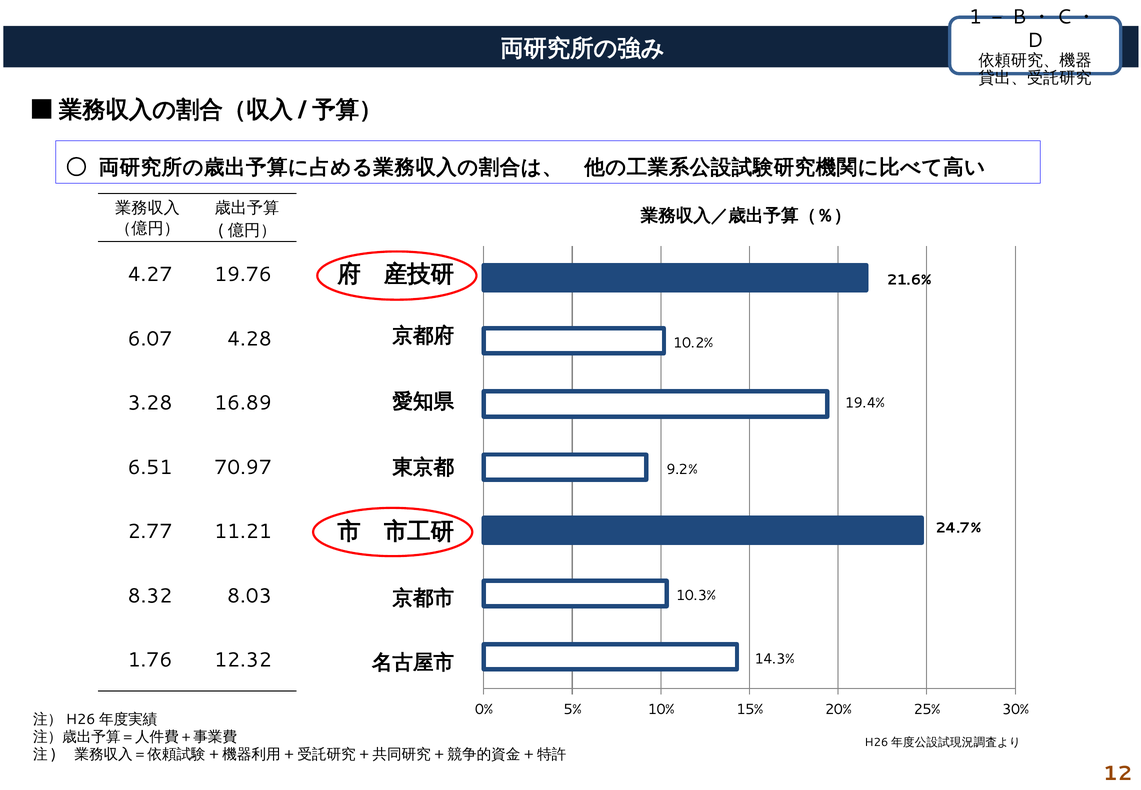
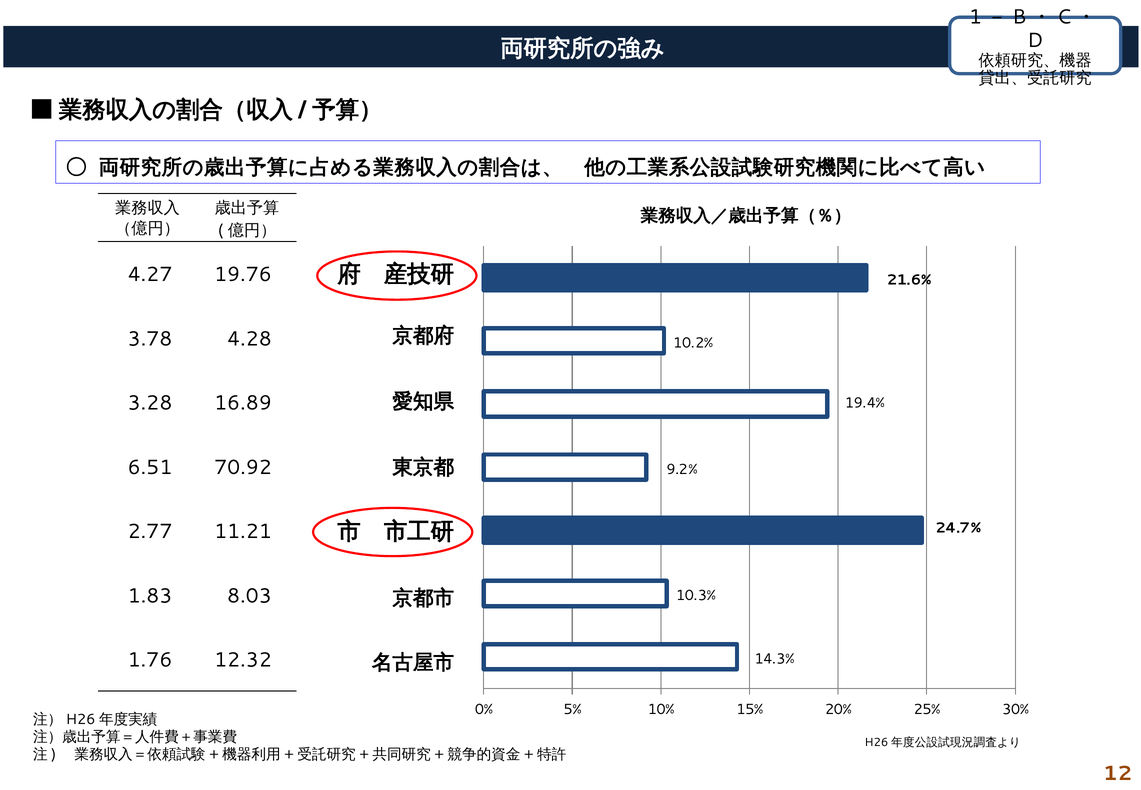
6.07: 6.07 -> 3.78
70.97: 70.97 -> 70.92
8.32: 8.32 -> 1.83
